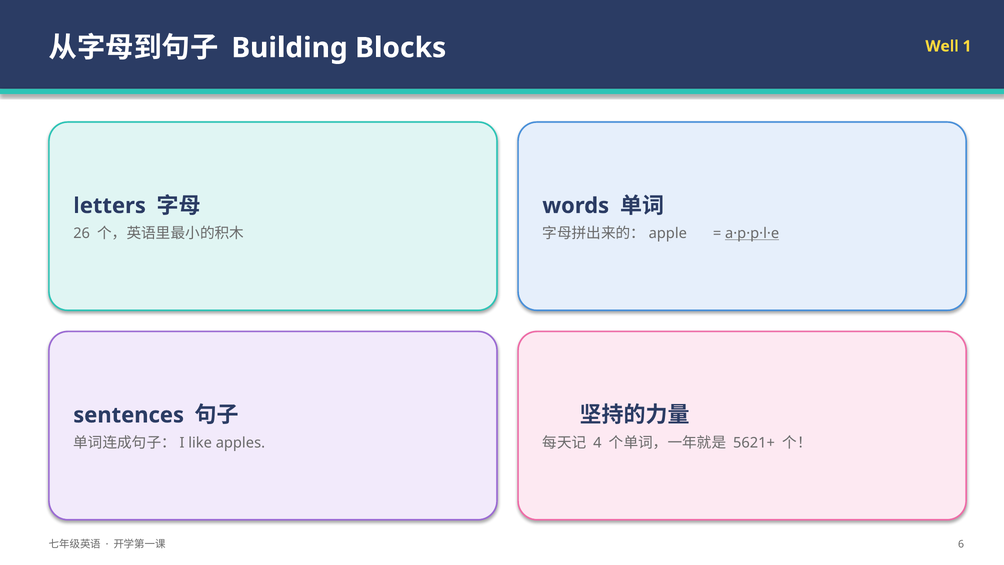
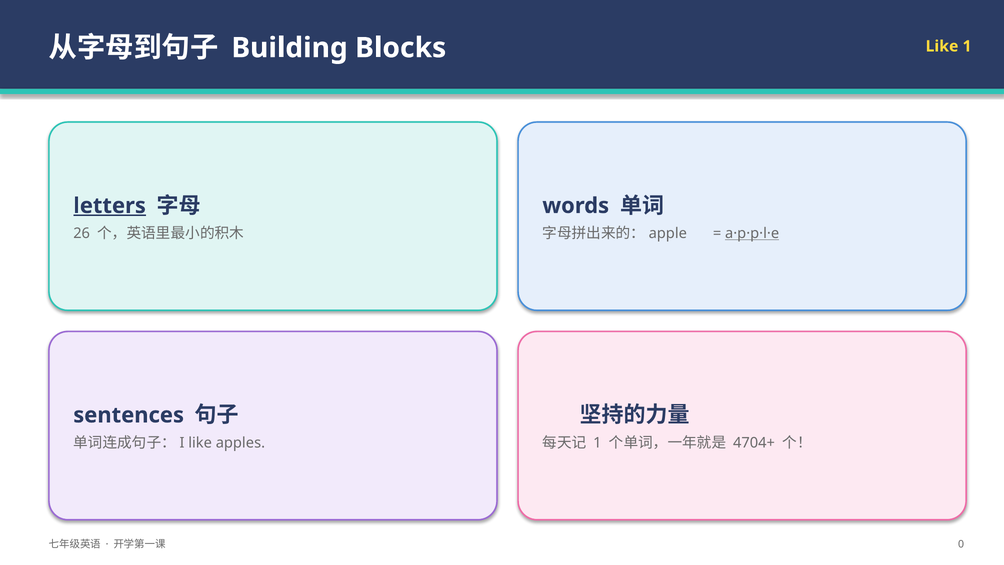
Blocks Well: Well -> Like
letters underline: none -> present
4 at (597, 443): 4 -> 1
5621+: 5621+ -> 4704+
6: 6 -> 0
